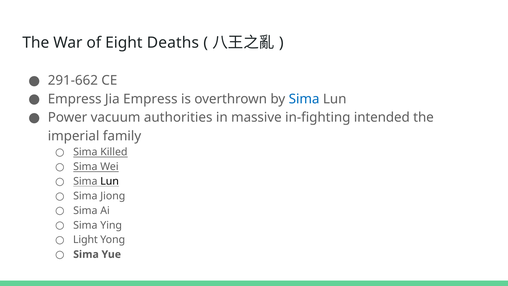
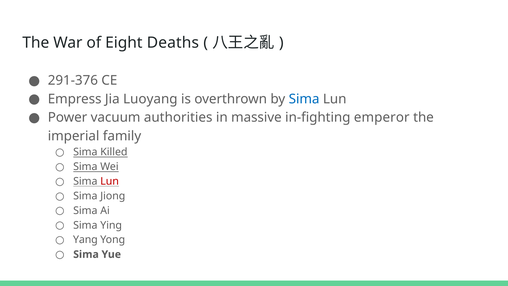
291-662: 291-662 -> 291-376
Jia Empress: Empress -> Luoyang
intended: intended -> emperor
Lun at (110, 181) colour: black -> red
Light: Light -> Yang
